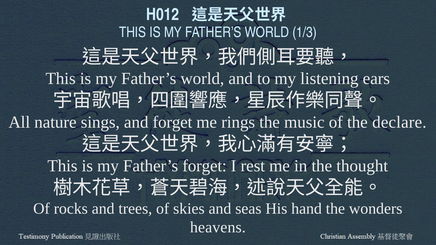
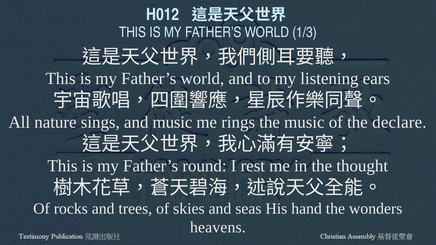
and forget: forget -> music
Father’s forget: forget -> round
